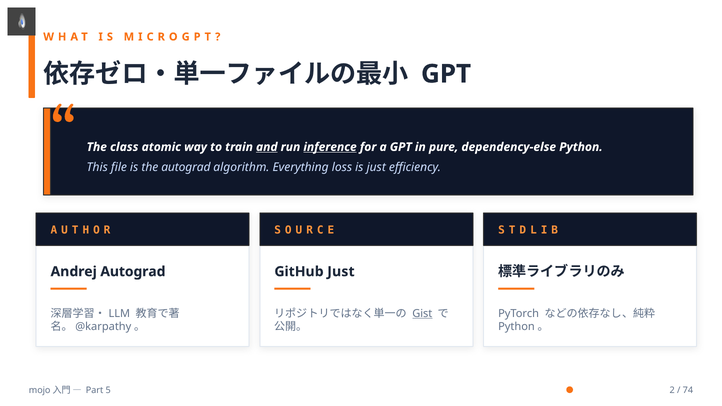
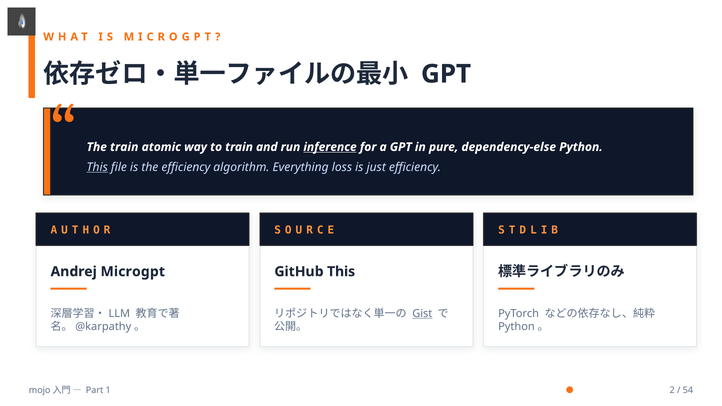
The class: class -> train
and underline: present -> none
This at (97, 167) underline: none -> present
the autograd: autograd -> efficiency
Andrej Autograd: Autograd -> Microgpt
GitHub Just: Just -> This
5: 5 -> 1
74: 74 -> 54
